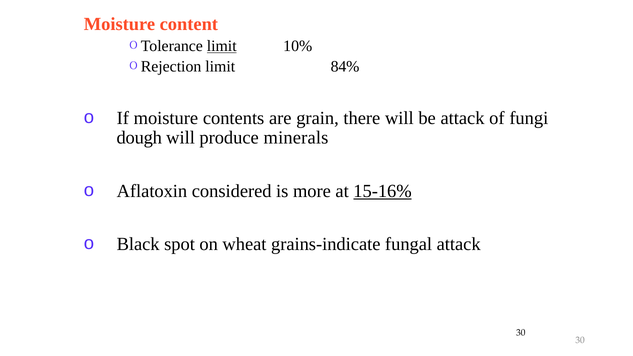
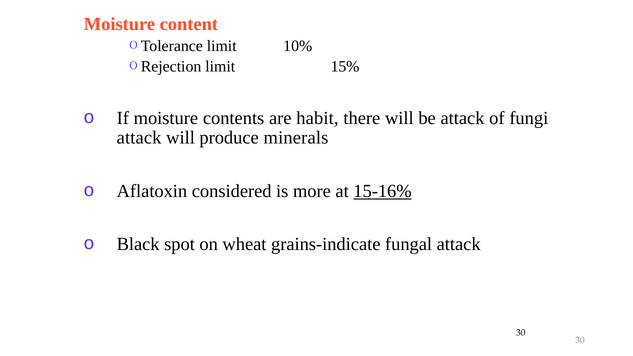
limit at (222, 46) underline: present -> none
84%: 84% -> 15%
grain: grain -> habit
dough at (139, 138): dough -> attack
